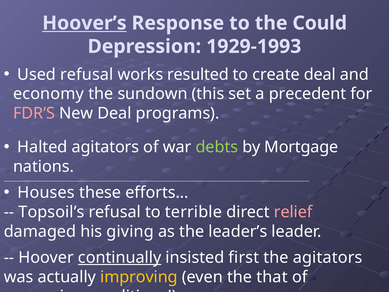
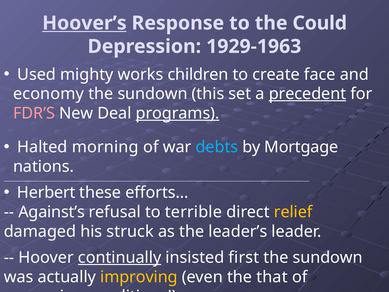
1929-1993: 1929-1993 -> 1929-1963
Used refusal: refusal -> mighty
resulted: resulted -> children
create deal: deal -> face
precedent underline: none -> present
programs underline: none -> present
Halted agitators: agitators -> morning
debts colour: light green -> light blue
Houses: Houses -> Herbert
Topsoil’s: Topsoil’s -> Against’s
relief colour: pink -> yellow
giving: giving -> struck
agitators at (328, 257): agitators -> sundown
